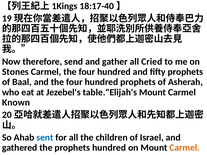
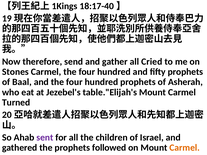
Known: Known -> Turned
sent colour: blue -> purple
prophets hundred: hundred -> followed
